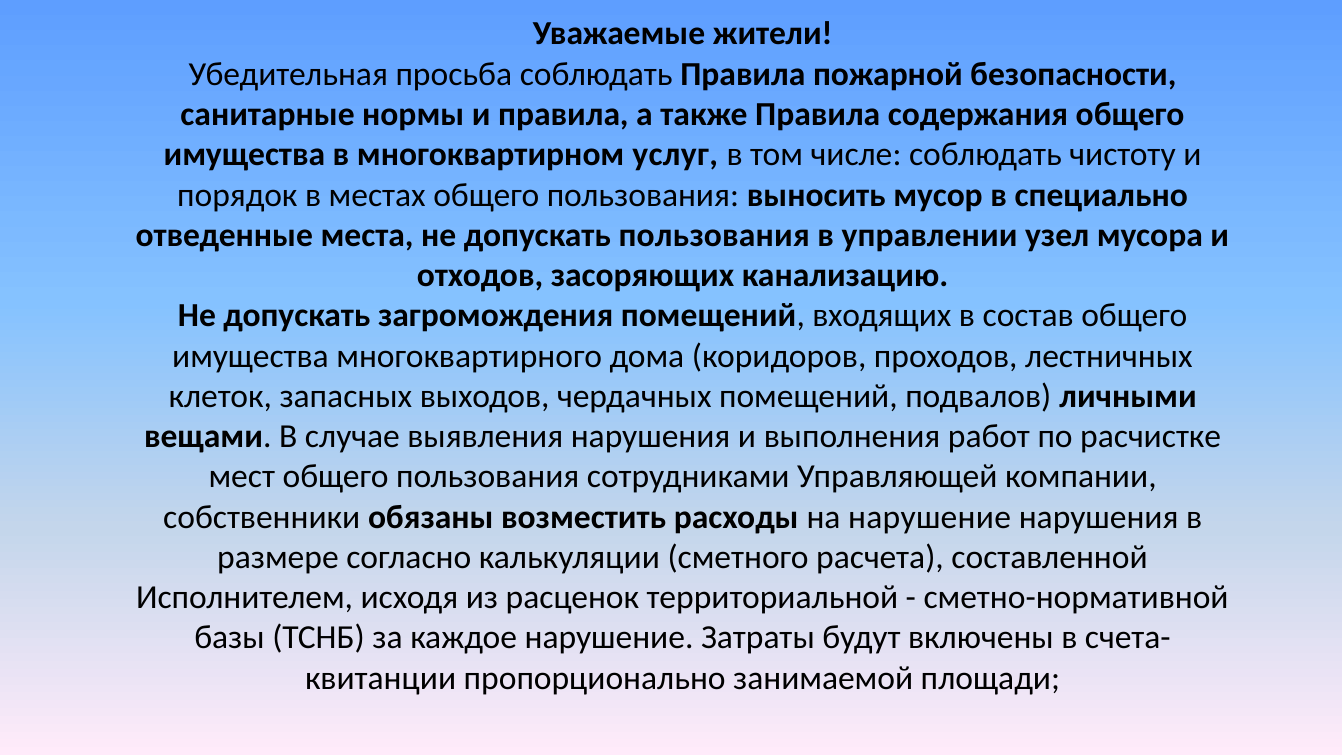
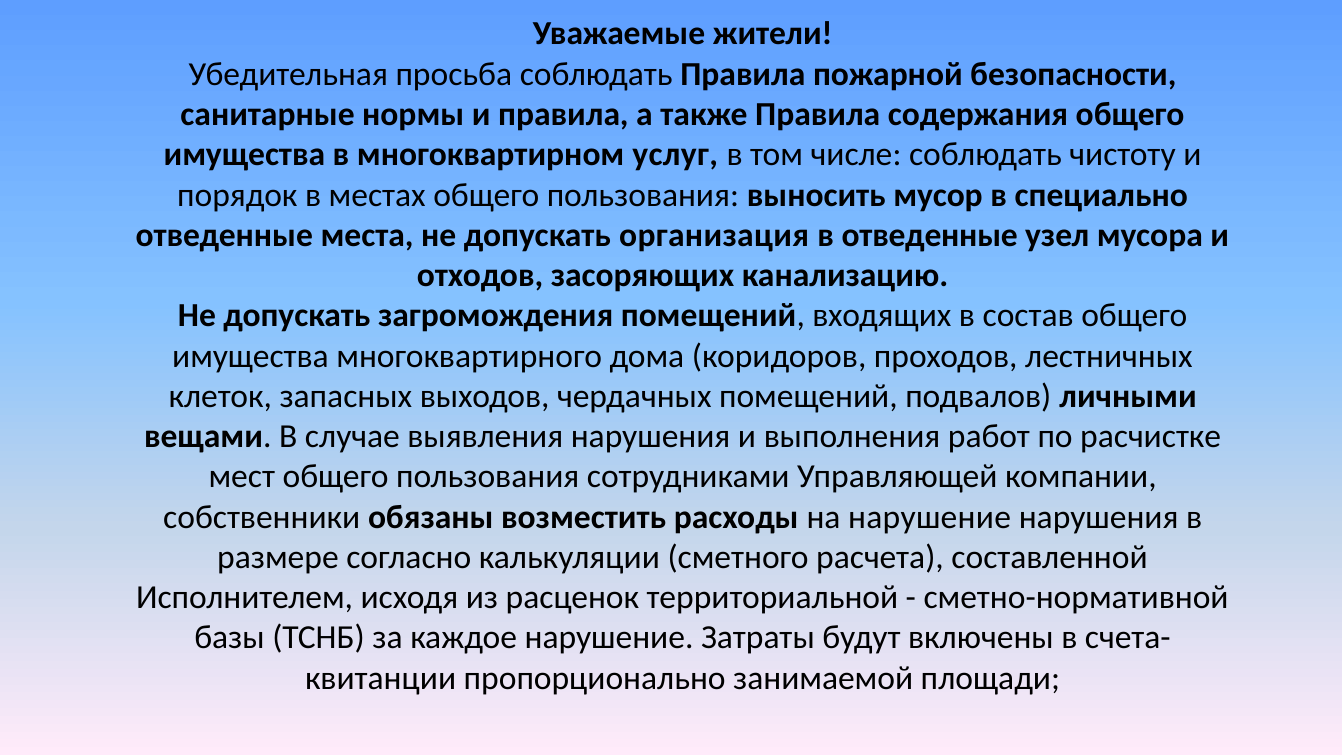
допускать пользования: пользования -> организация
в управлении: управлении -> отведенные
